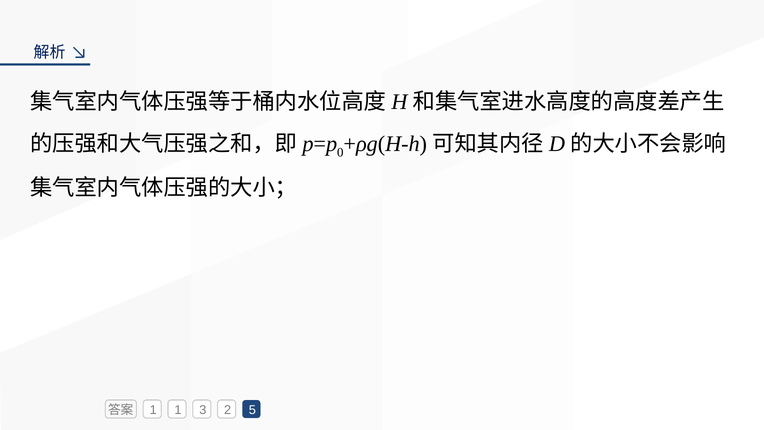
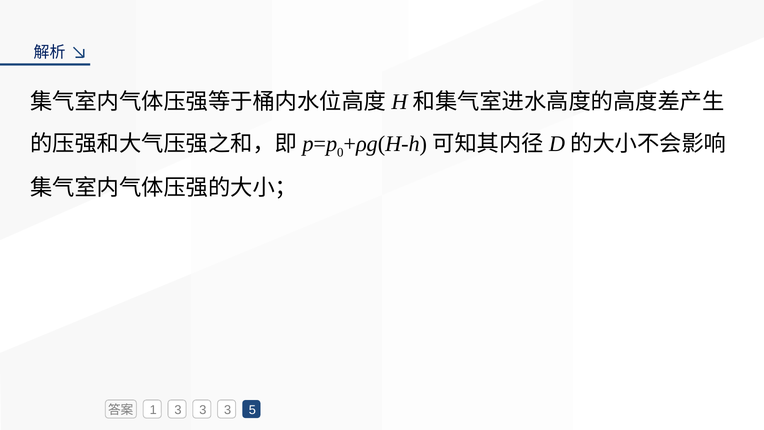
1 1: 1 -> 3
2 at (228, 410): 2 -> 3
